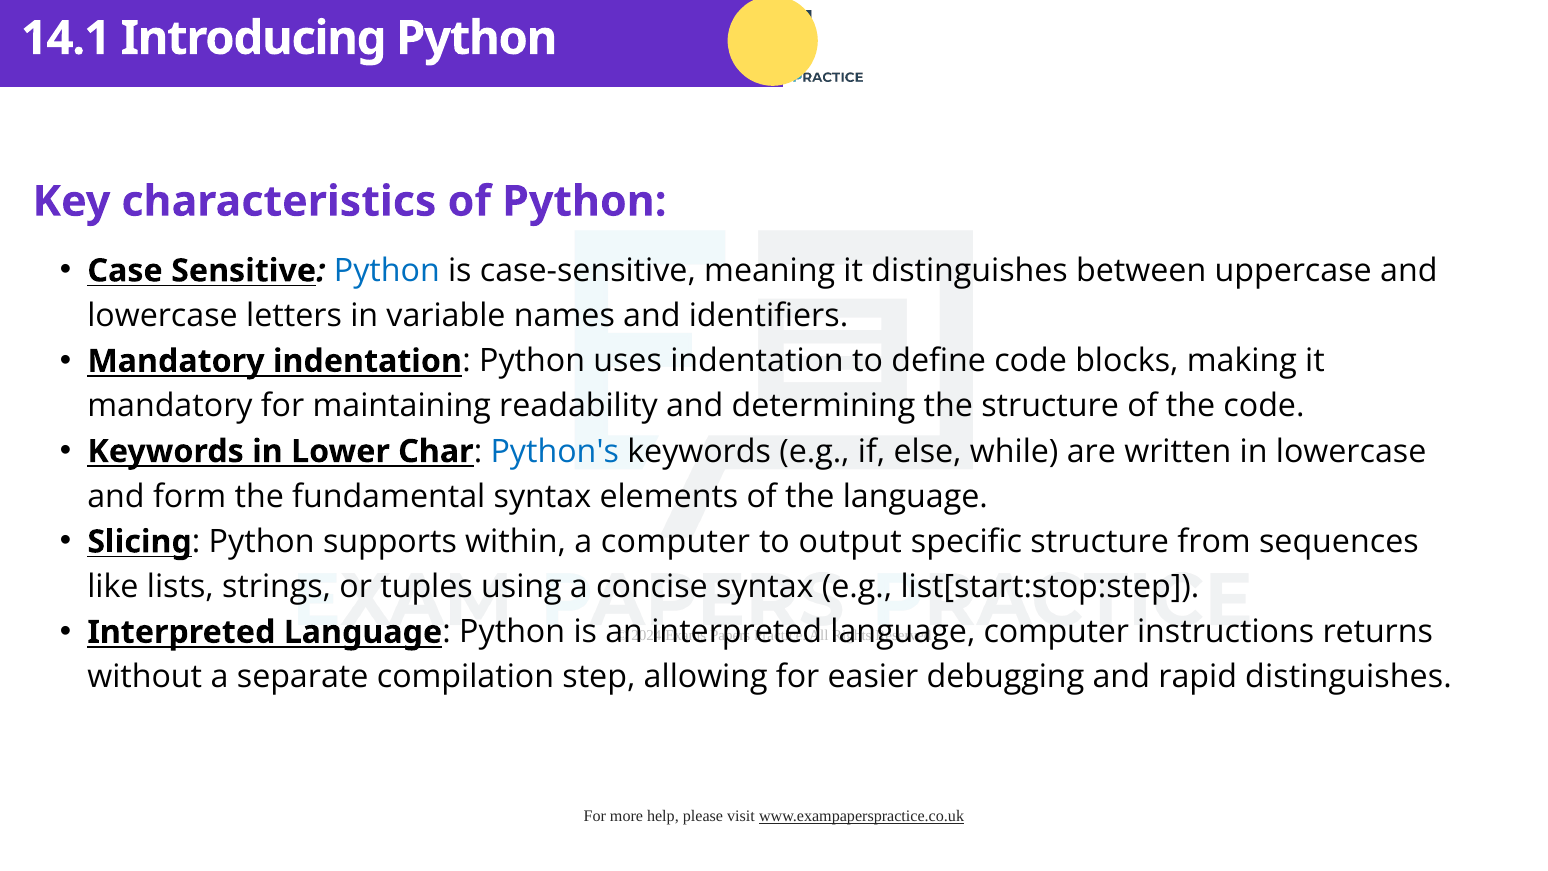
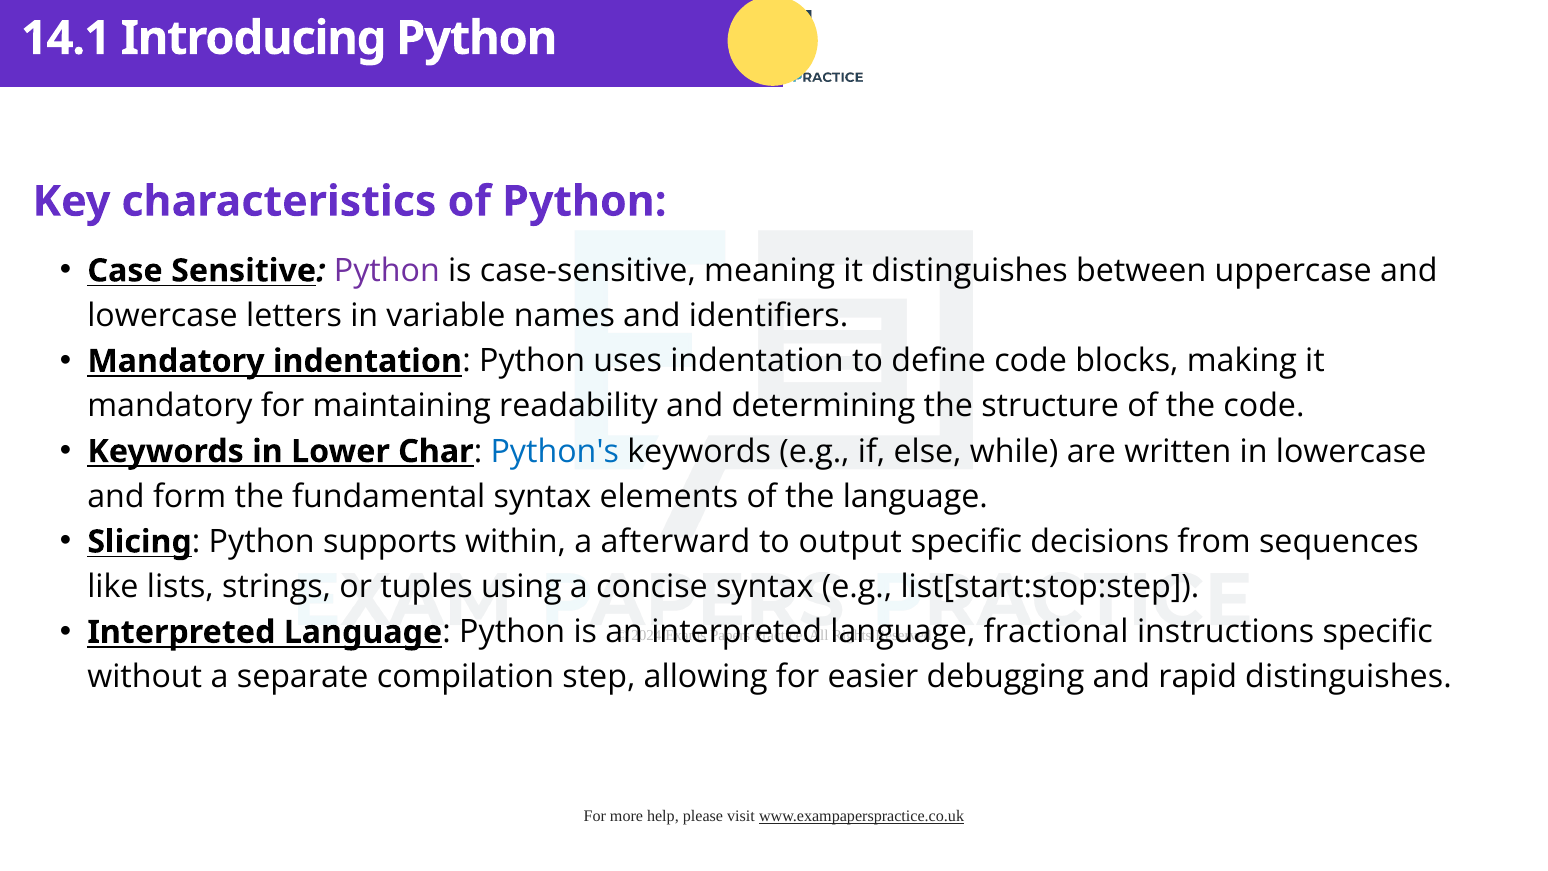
Python at (387, 271) colour: blue -> purple
a computer: computer -> afterward
specific structure: structure -> decisions
computer at (1056, 632): computer -> fractional
instructions returns: returns -> specific
